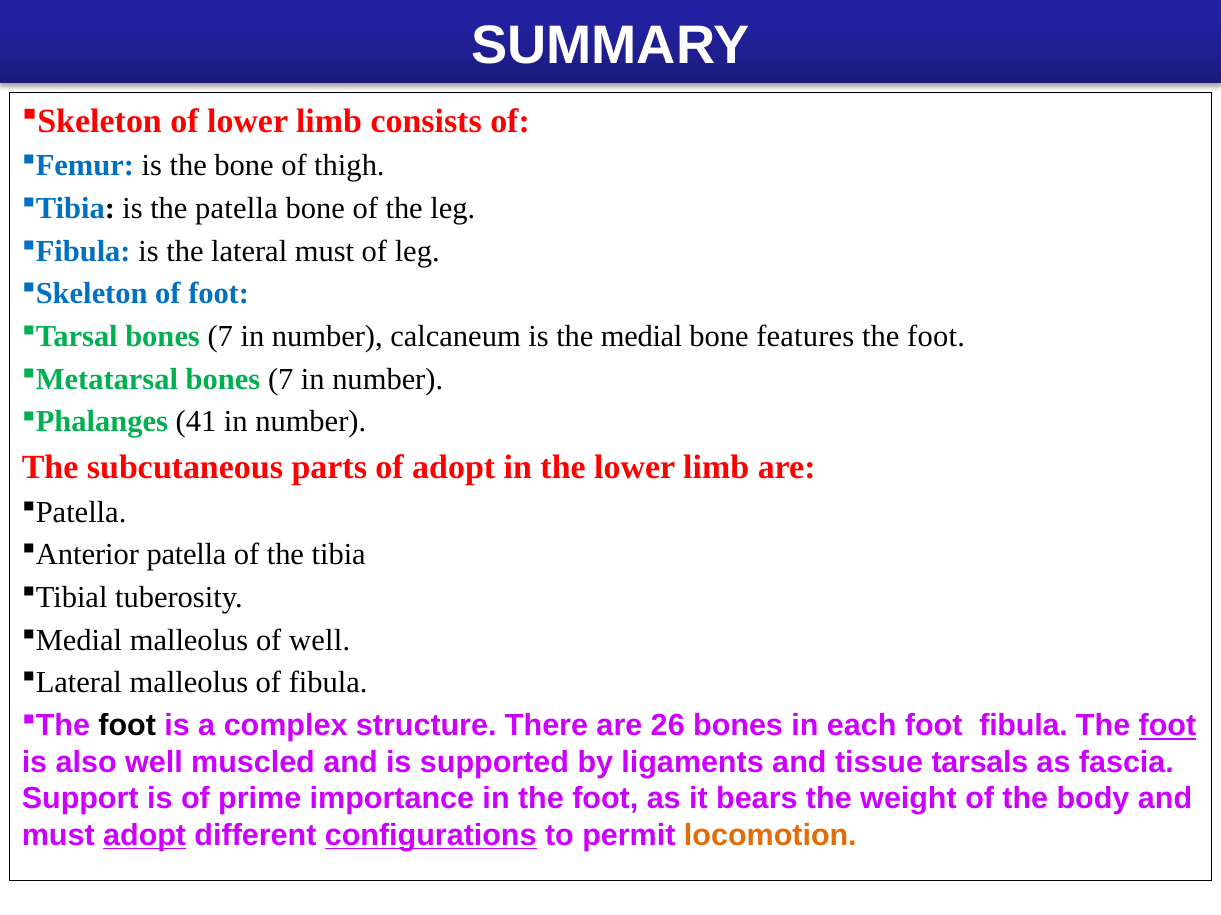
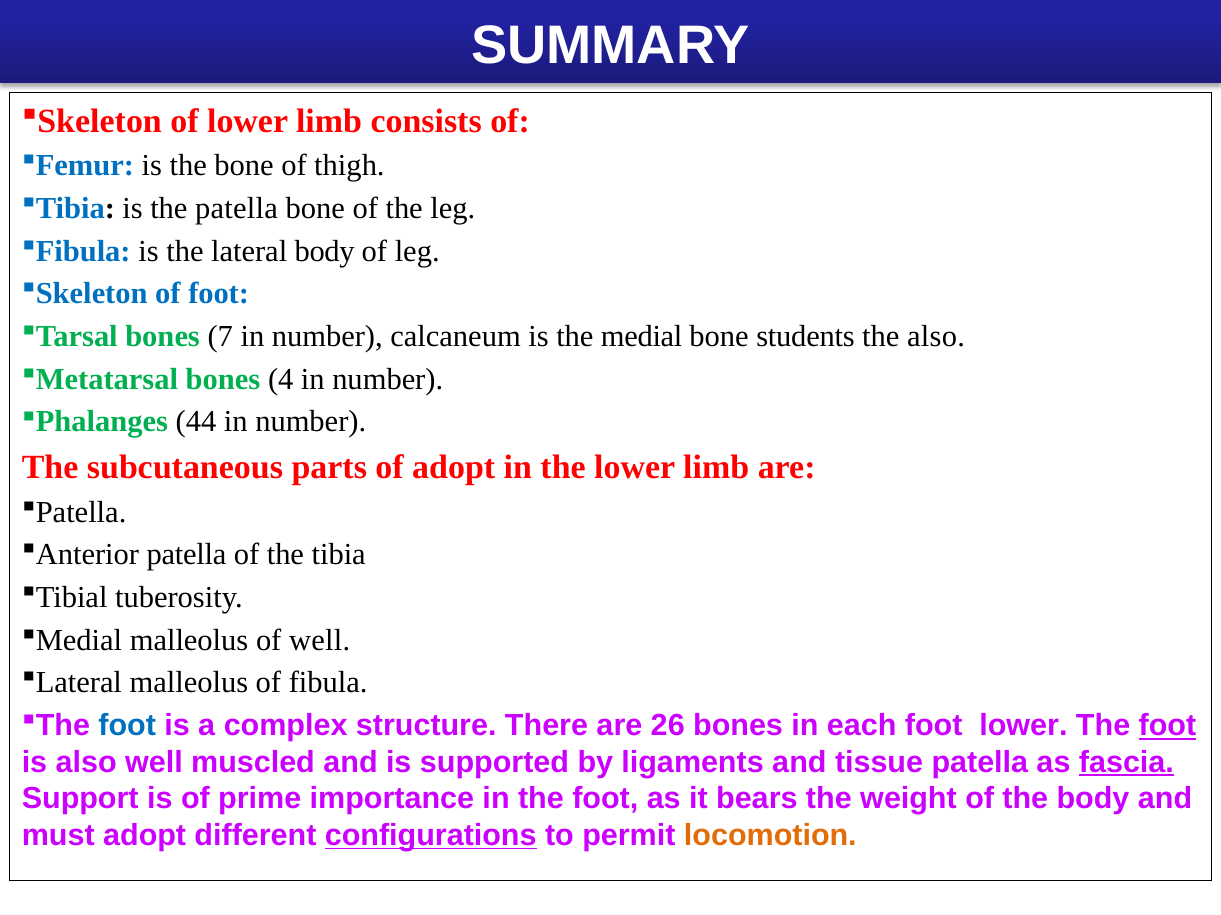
lateral must: must -> body
features: features -> students
foot at (936, 337): foot -> also
7 at (281, 380): 7 -> 4
41: 41 -> 44
foot at (127, 726) colour: black -> blue
foot fibula: fibula -> lower
tissue tarsals: tarsals -> patella
fascia underline: none -> present
adopt at (145, 836) underline: present -> none
